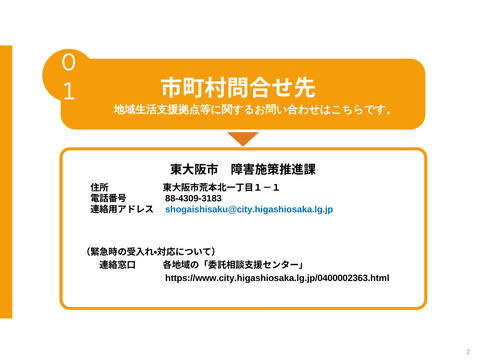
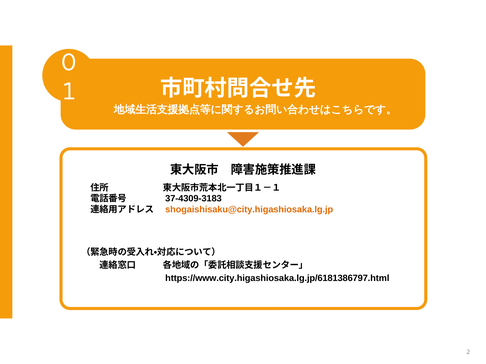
88-4309-3183: 88-4309-3183 -> 37-4309-3183
shogaishisaku@city.higashiosaka.lg.jp colour: blue -> orange
https://www.city.higashiosaka.lg.jp/0400002363.html: https://www.city.higashiosaka.lg.jp/0400002363.html -> https://www.city.higashiosaka.lg.jp/6181386797.html
